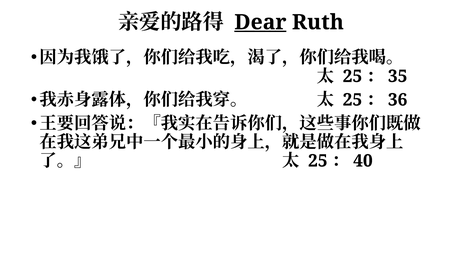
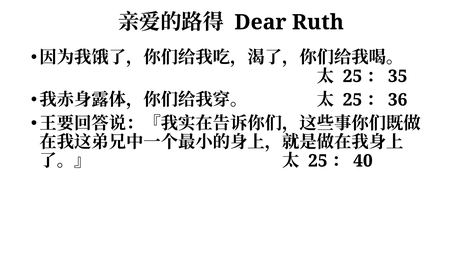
Dear underline: present -> none
